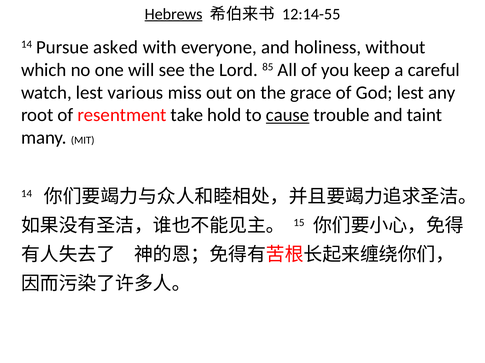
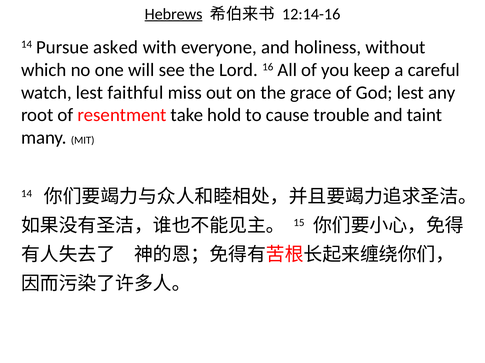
12:14-55: 12:14-55 -> 12:14-16
85: 85 -> 16
various: various -> faithful
cause underline: present -> none
